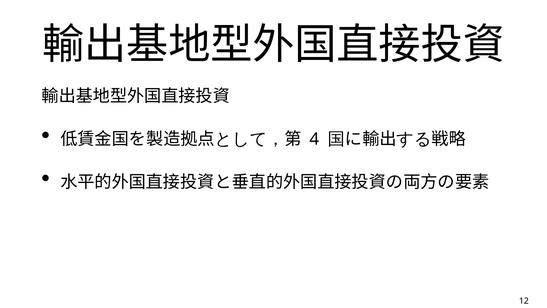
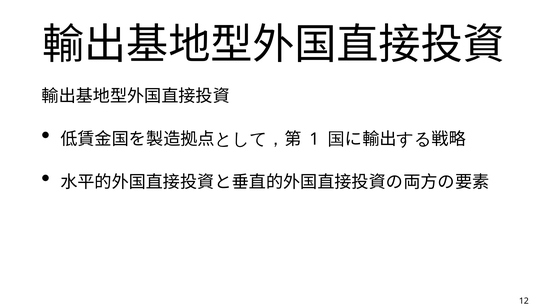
4: 4 -> 1
